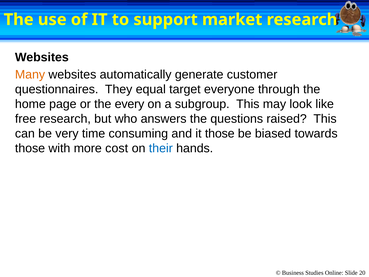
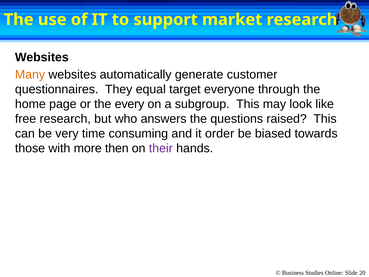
it those: those -> order
cost: cost -> then
their colour: blue -> purple
